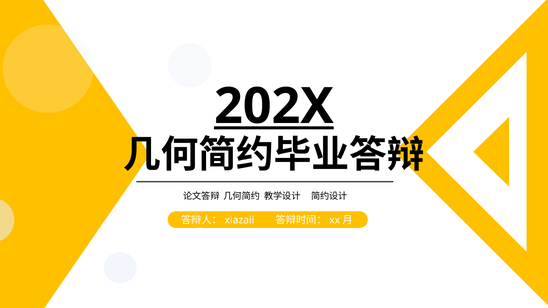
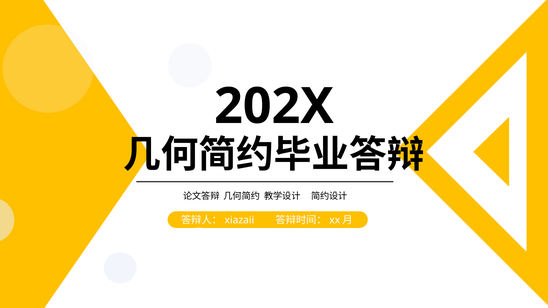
202X underline: present -> none
